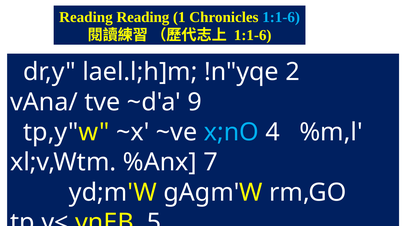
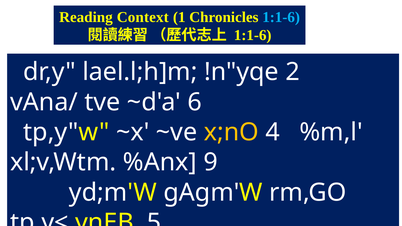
Reading Reading: Reading -> Context
~d'a 9: 9 -> 6
x;nO colour: light blue -> yellow
7: 7 -> 9
